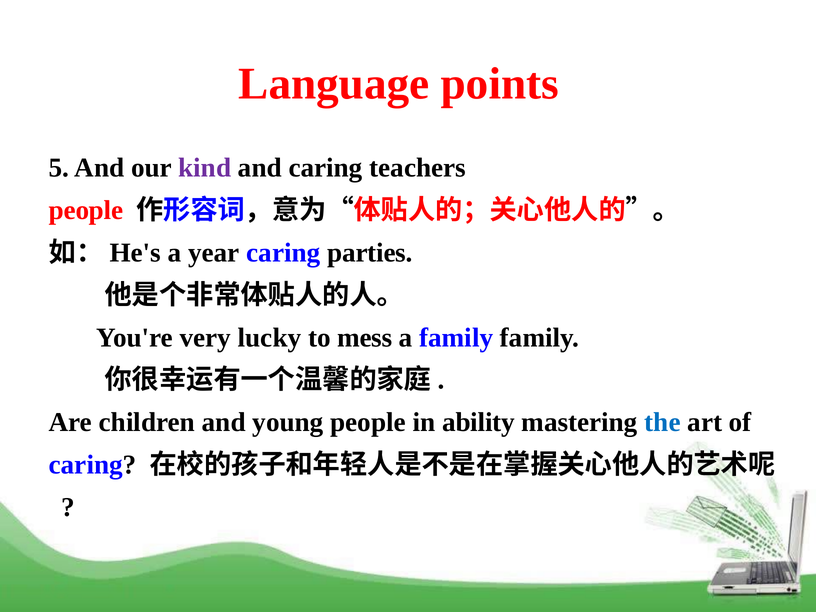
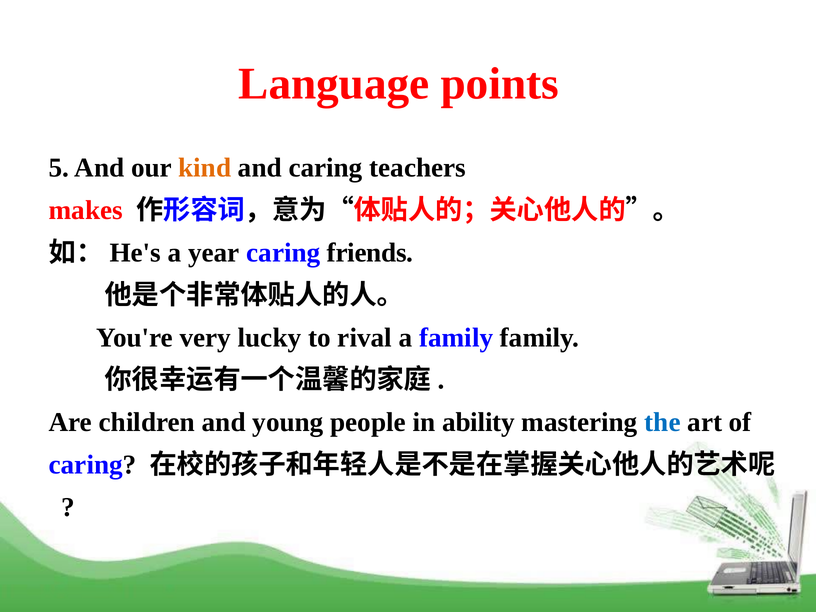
kind colour: purple -> orange
people at (86, 210): people -> makes
parties: parties -> friends
mess: mess -> rival
